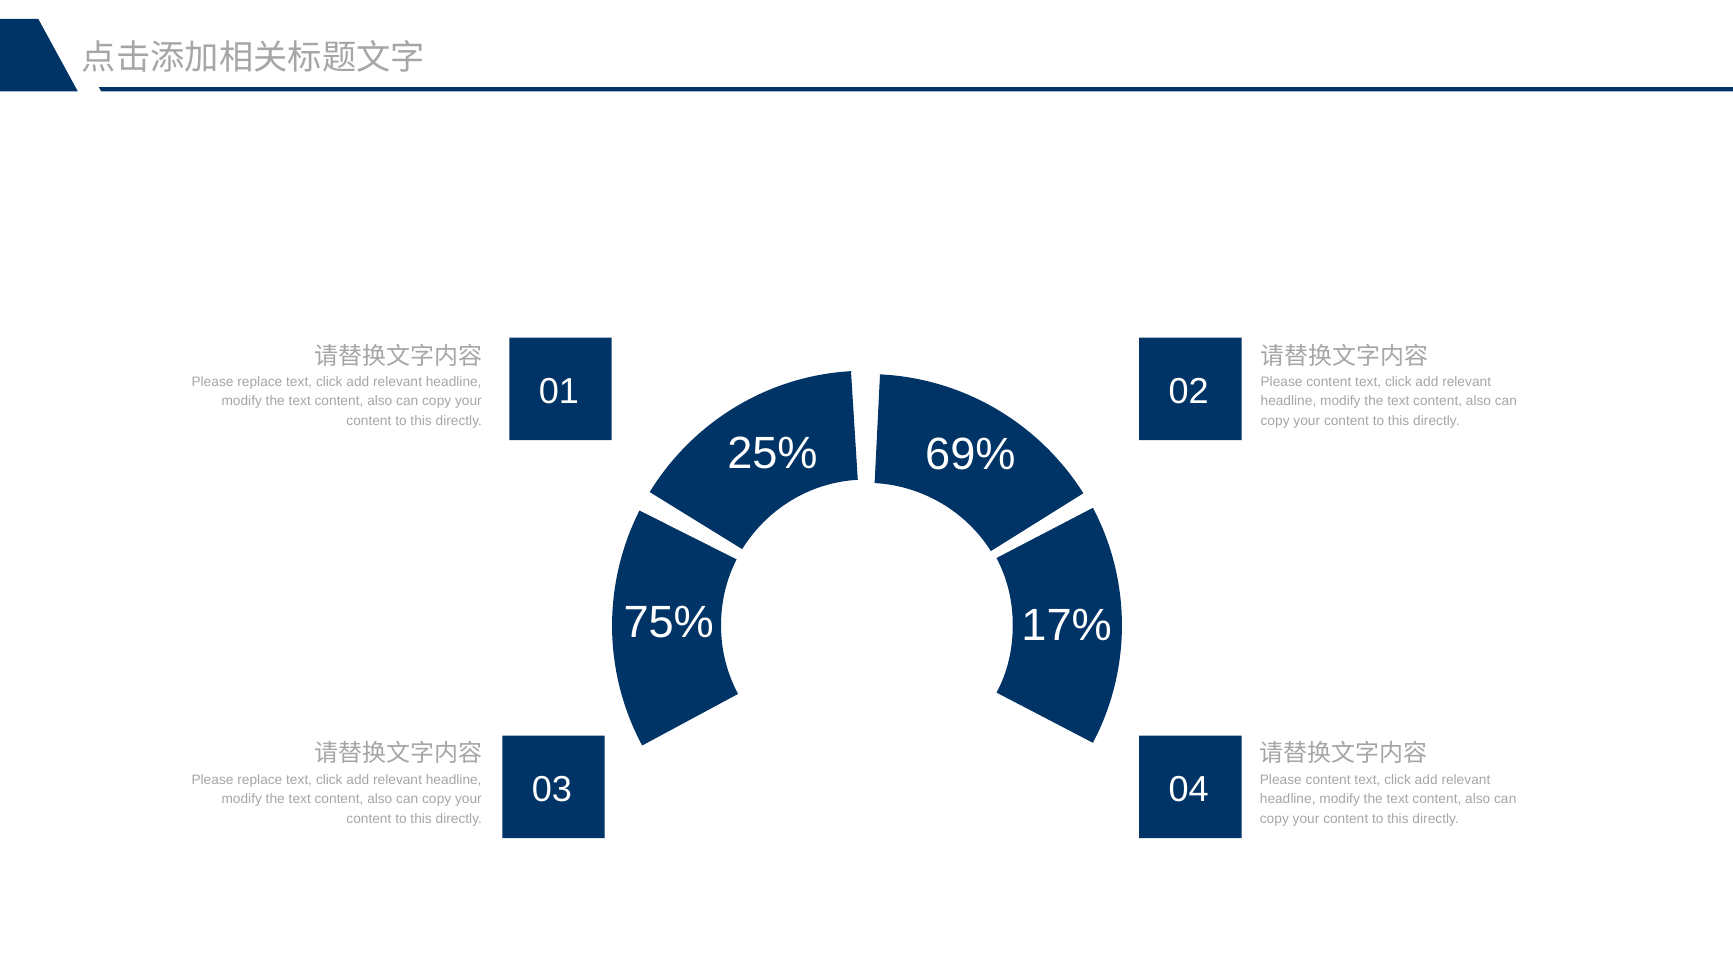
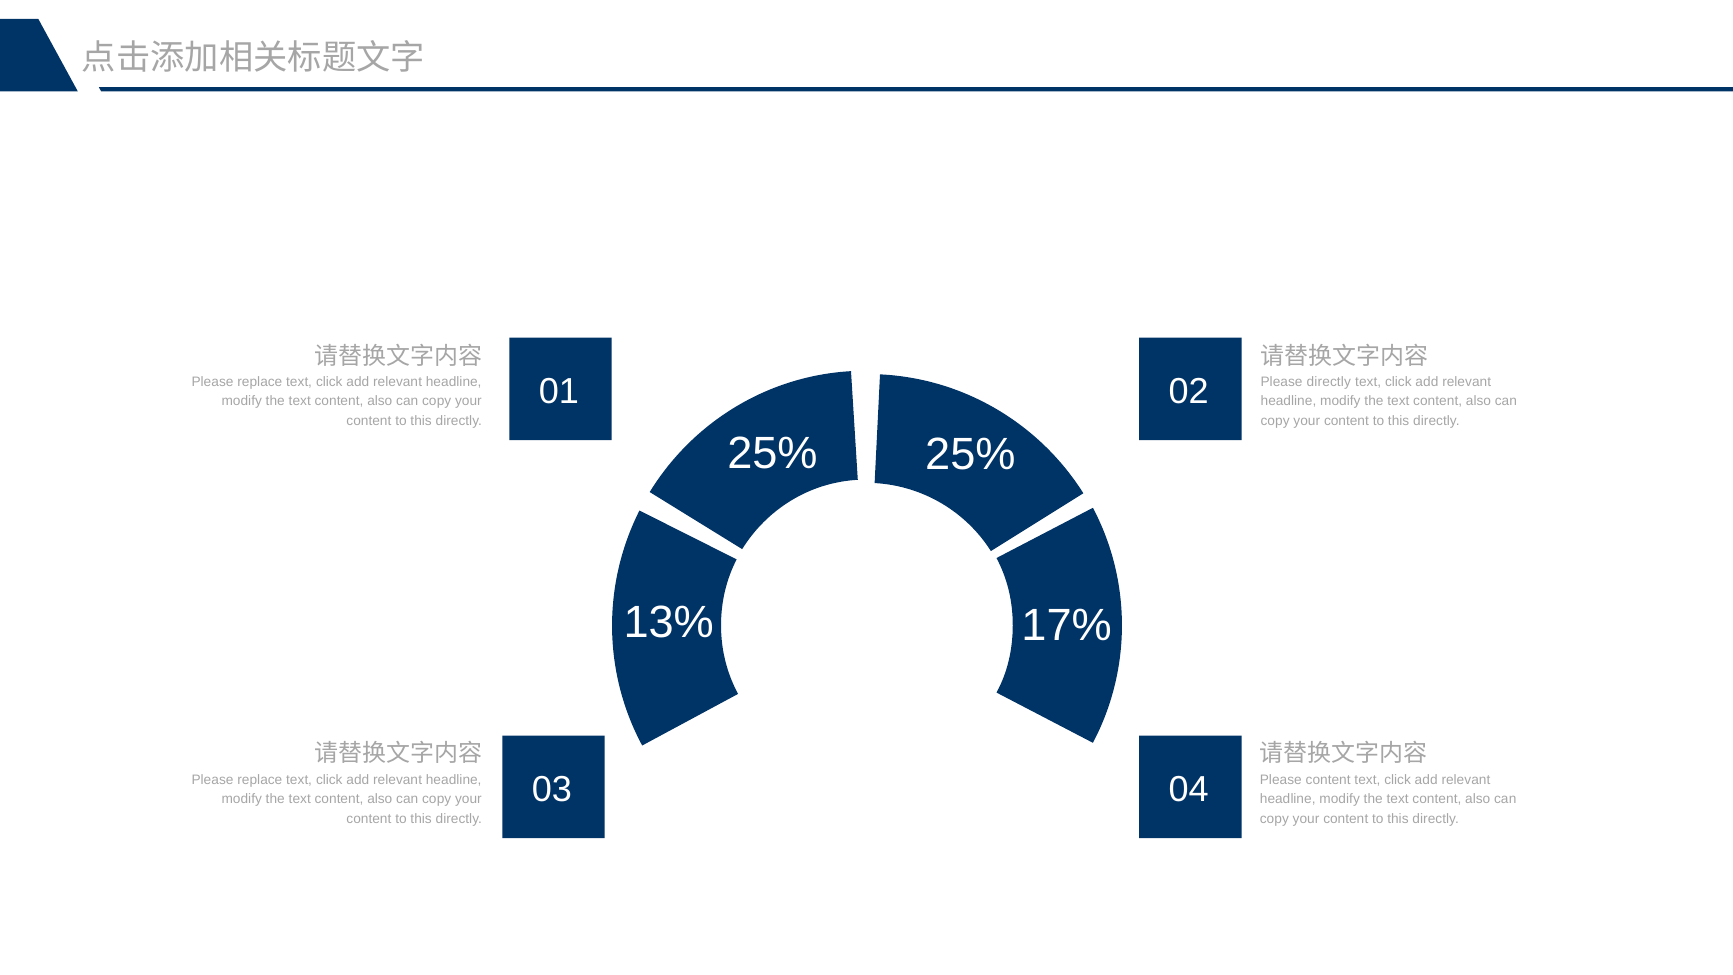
content at (1329, 382): content -> directly
25% 69%: 69% -> 25%
75%: 75% -> 13%
